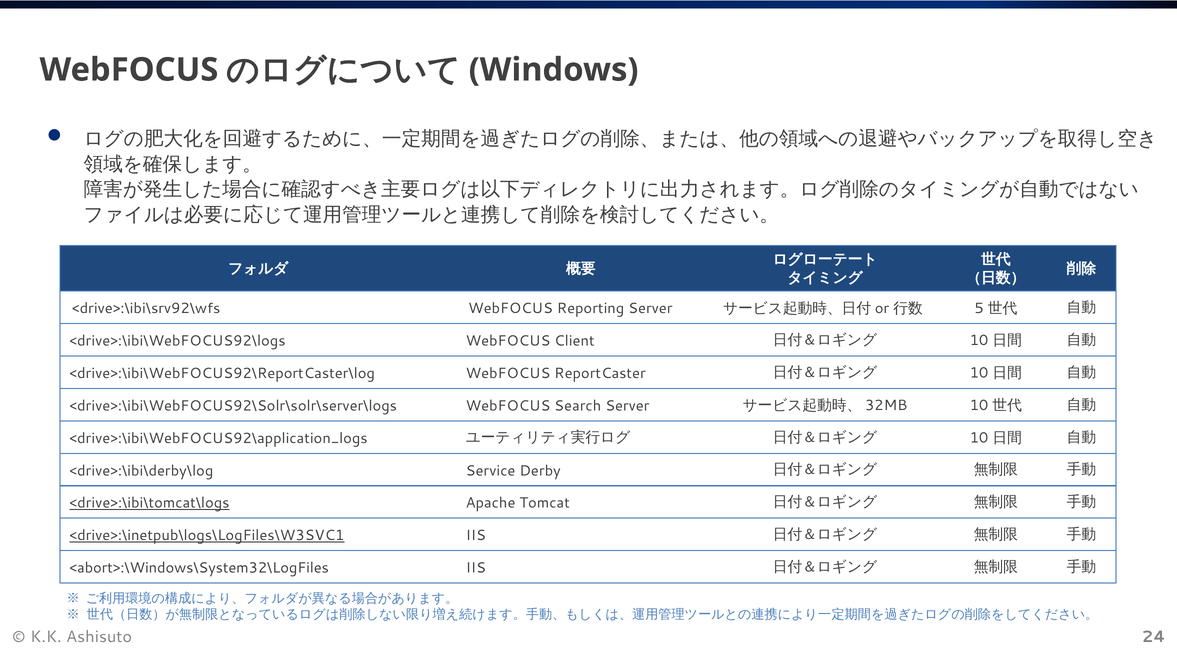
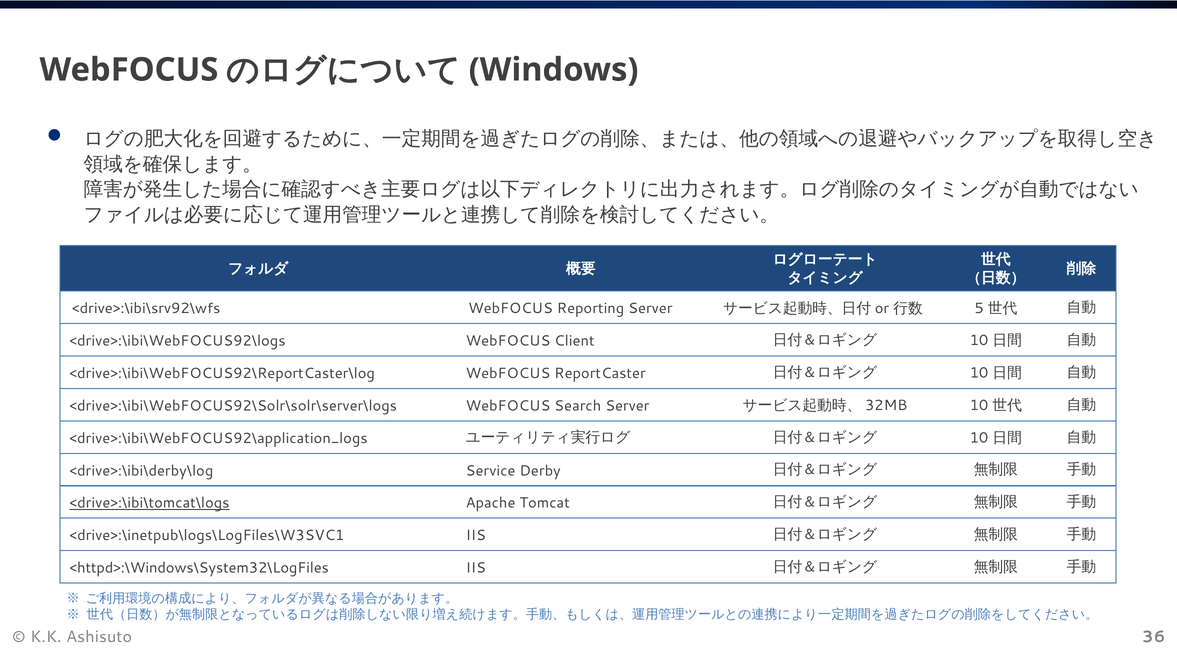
<drive>:\inetpub\logs\LogFiles\W3SVC1 underline: present -> none
<abort>:\Windows\System32\LogFiles: <abort>:\Windows\System32\LogFiles -> <httpd>:\Windows\System32\LogFiles
24: 24 -> 36
